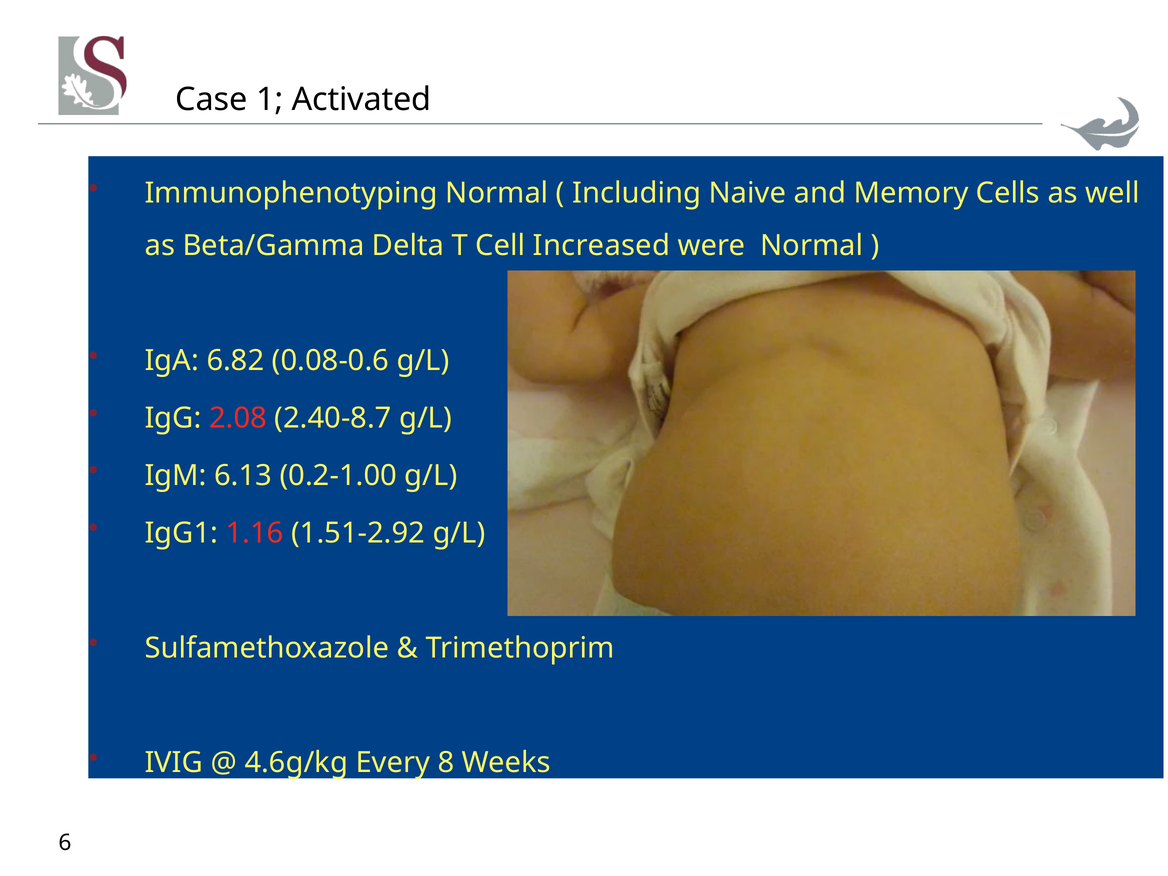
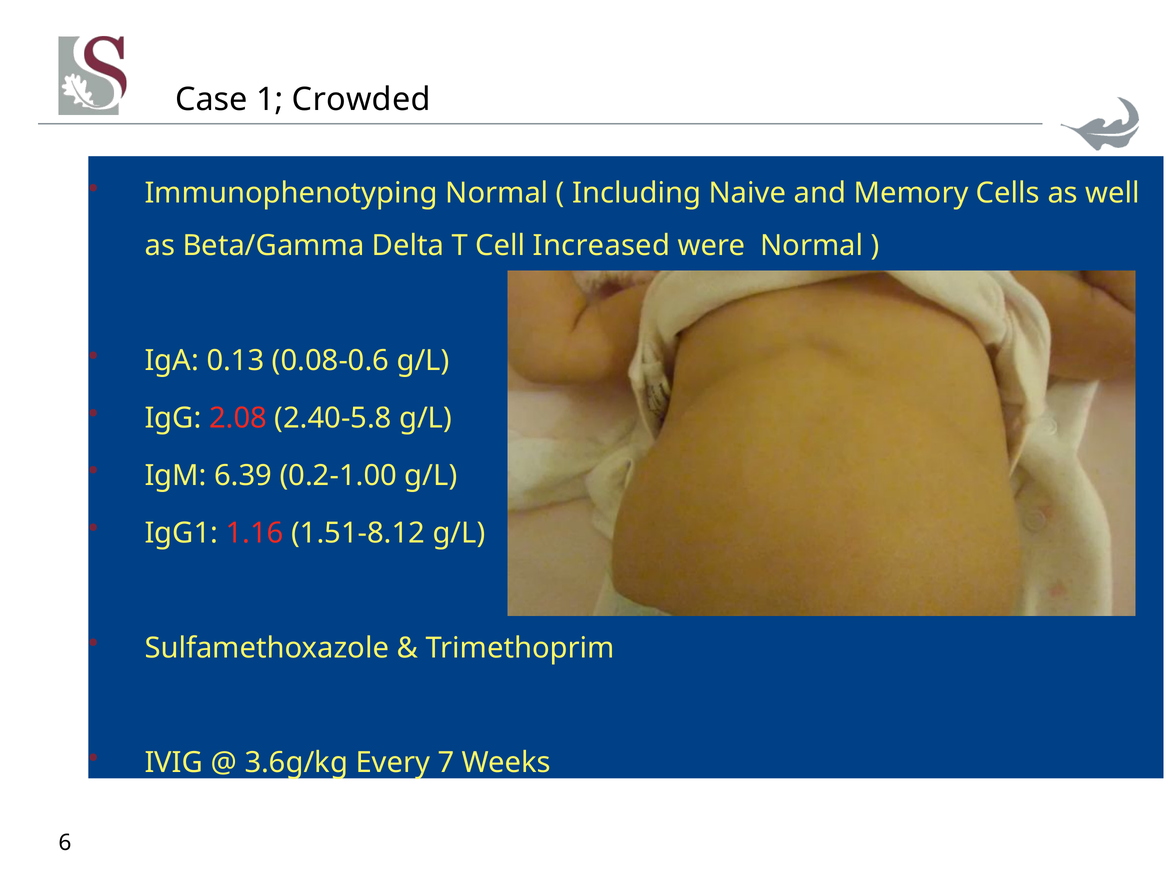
Activated: Activated -> Crowded
6.82: 6.82 -> 0.13
2.40-8.7: 2.40-8.7 -> 2.40-5.8
6.13: 6.13 -> 6.39
1.51-2.92: 1.51-2.92 -> 1.51-8.12
4.6g/kg: 4.6g/kg -> 3.6g/kg
8: 8 -> 7
